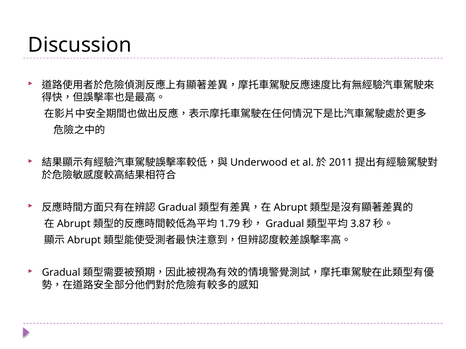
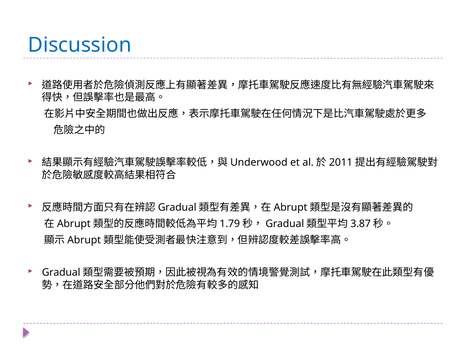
Discussion colour: black -> blue
